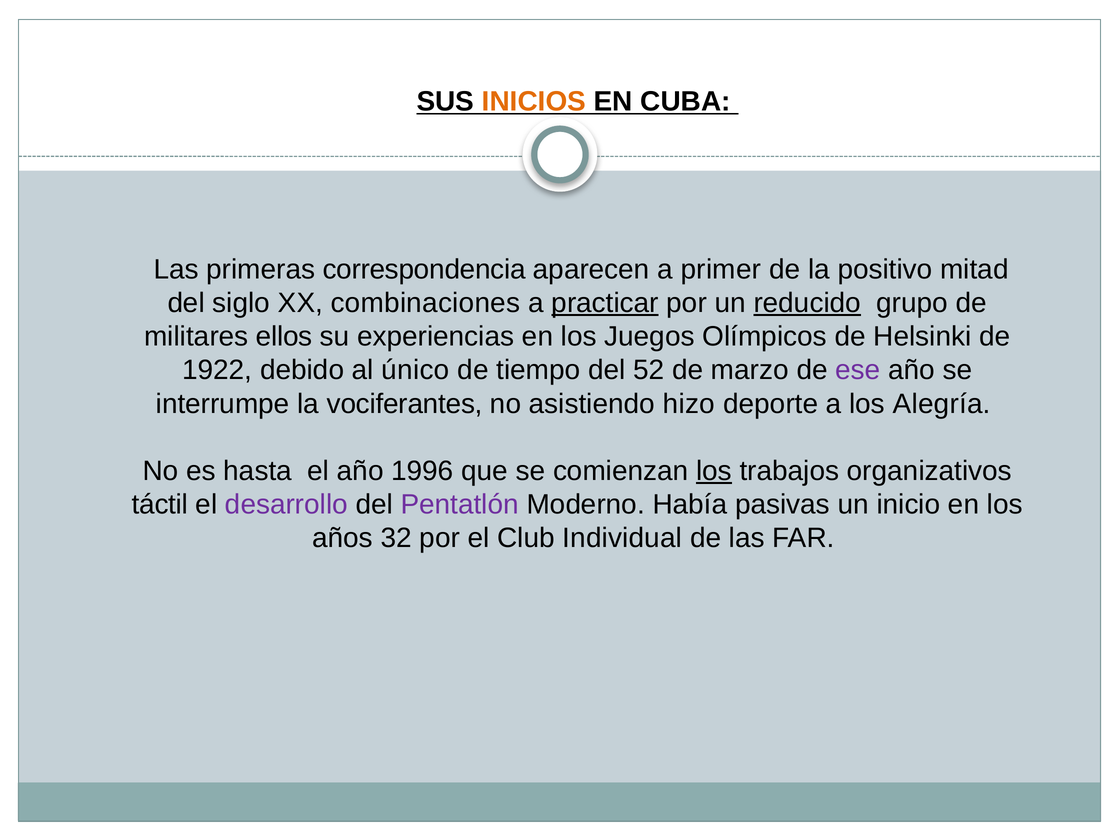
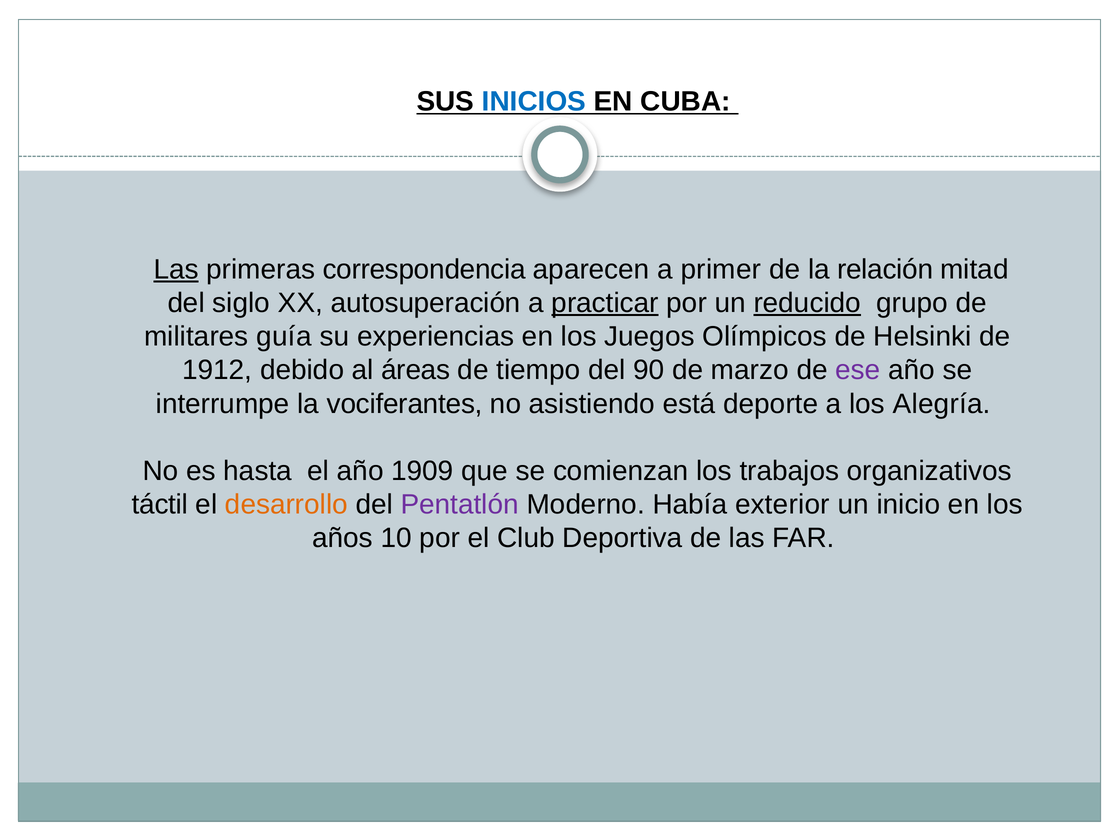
INICIOS colour: orange -> blue
Las at (176, 269) underline: none -> present
positivo: positivo -> relación
combinaciones: combinaciones -> autosuperación
ellos: ellos -> guía
1922: 1922 -> 1912
único: único -> áreas
52: 52 -> 90
hizo: hizo -> está
1996: 1996 -> 1909
los at (714, 471) underline: present -> none
desarrollo colour: purple -> orange
pasivas: pasivas -> exterior
32: 32 -> 10
Individual: Individual -> Deportiva
